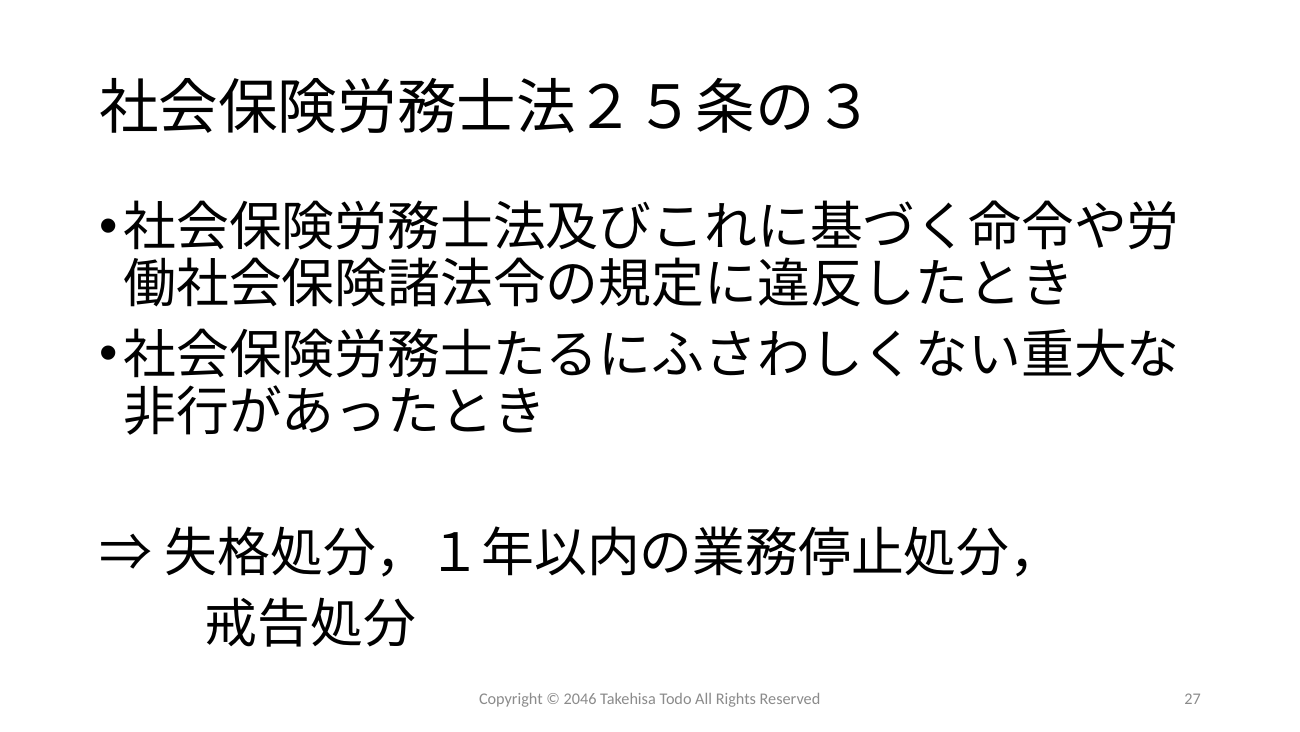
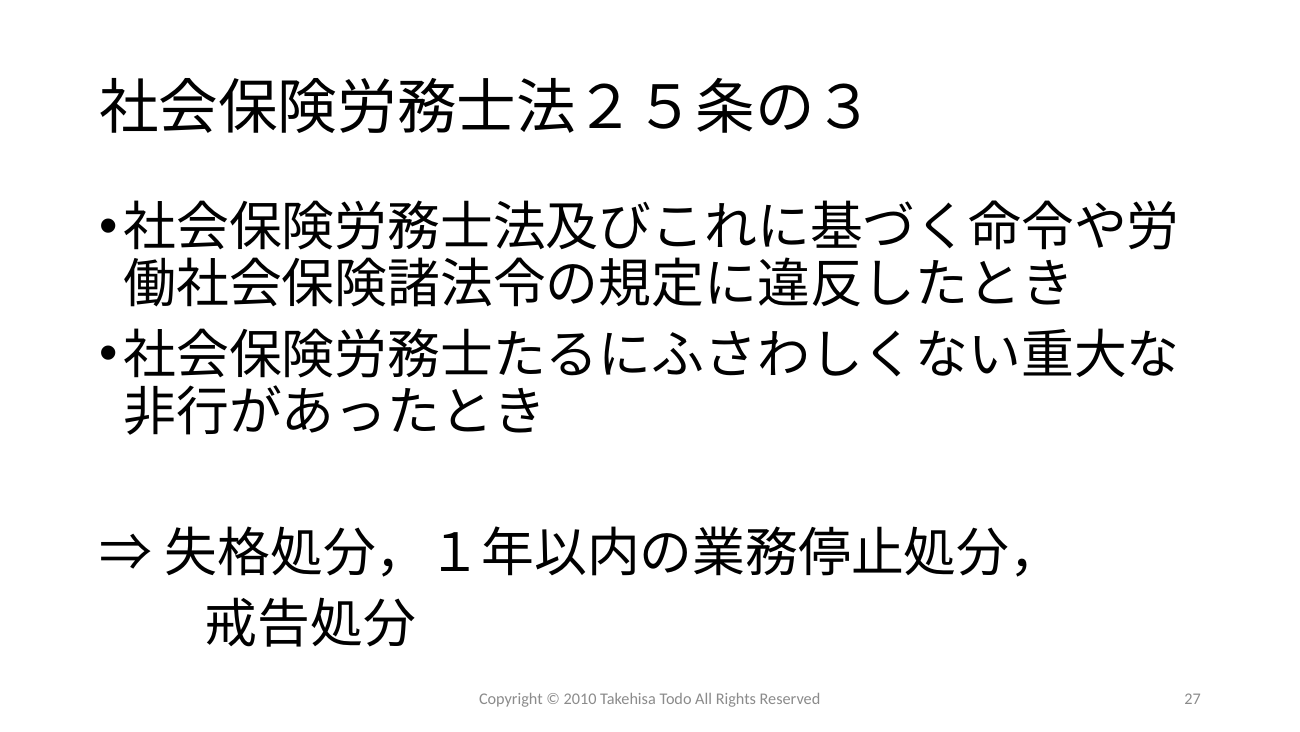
2046: 2046 -> 2010
